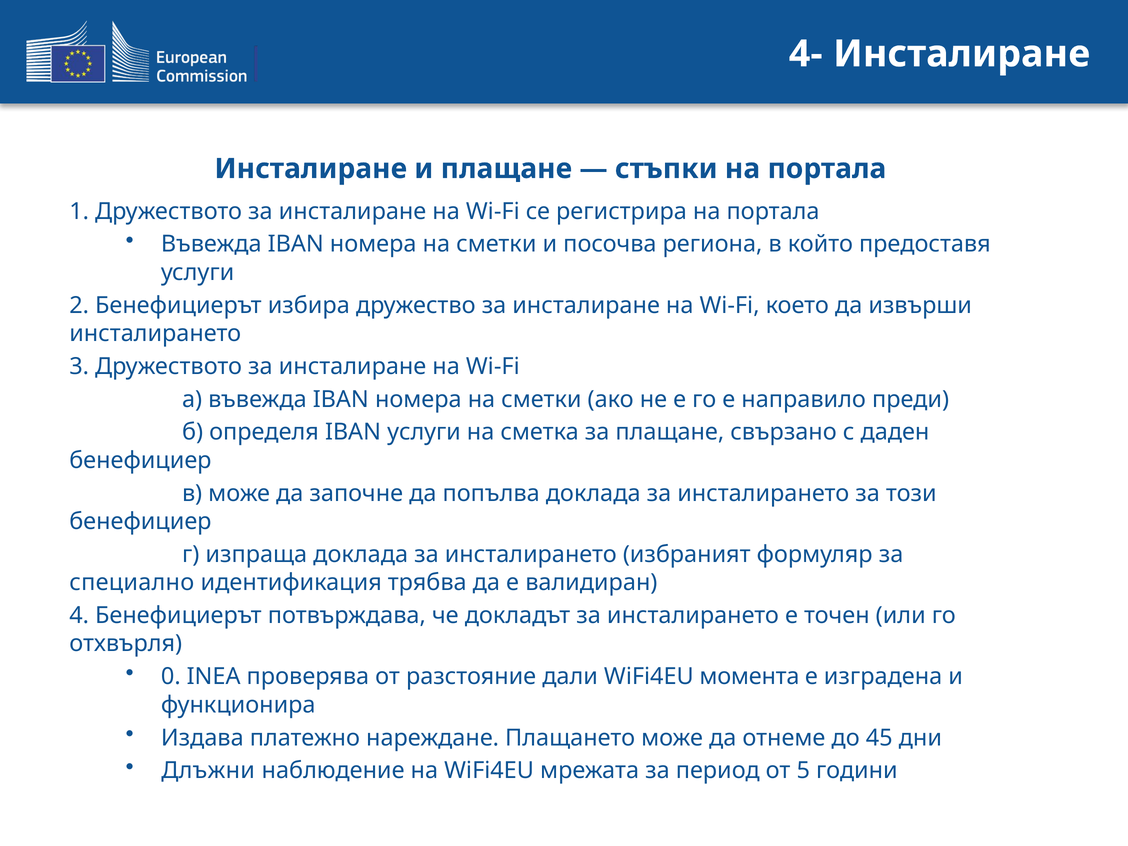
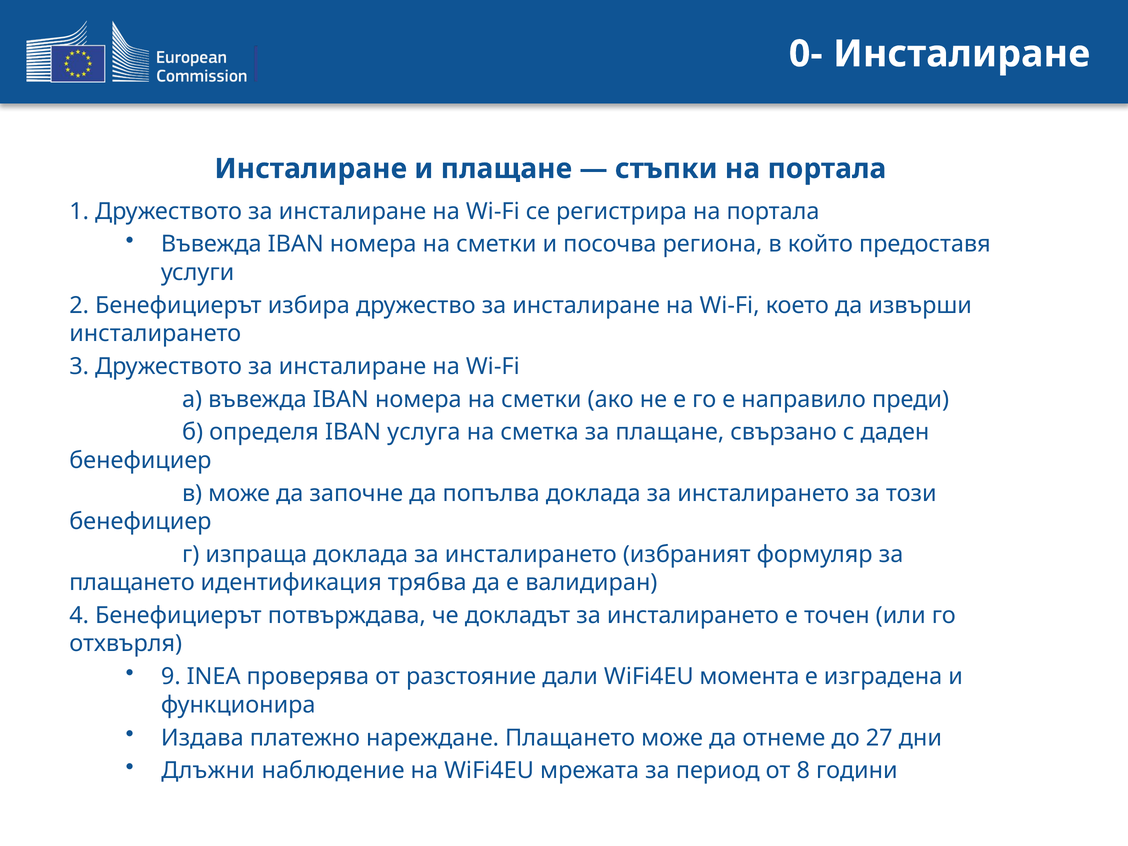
4-: 4- -> 0-
IBAN услуги: услуги -> услуга
специално at (132, 583): специално -> плащането
0: 0 -> 9
45: 45 -> 27
5: 5 -> 8
